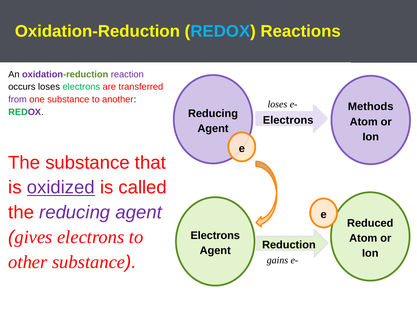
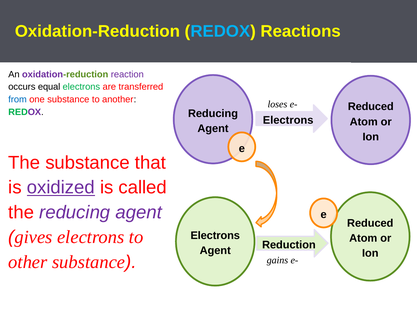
occurs loses: loses -> equal
from colour: purple -> blue
Methods at (371, 107): Methods -> Reduced
